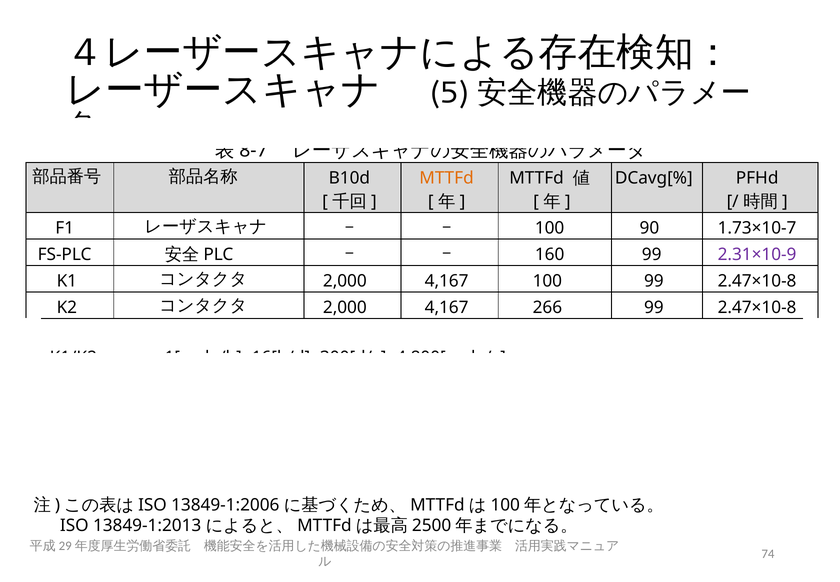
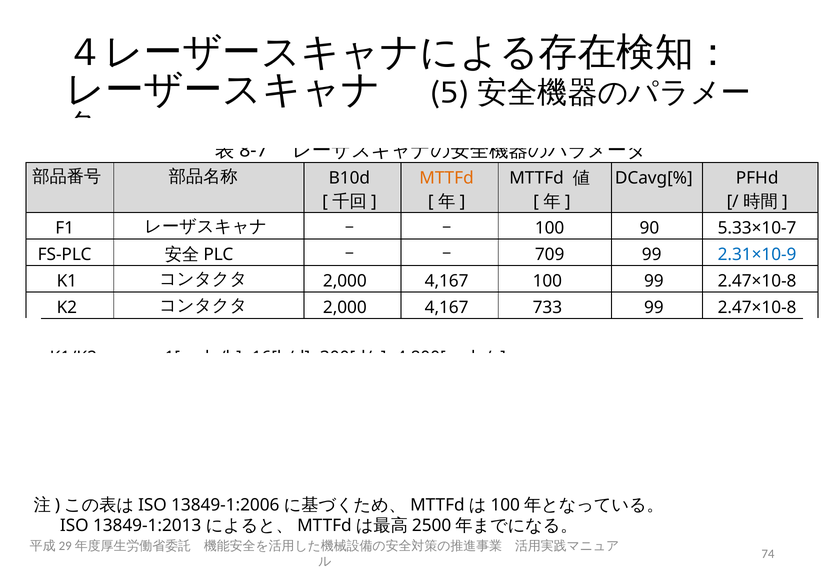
1.73×10-7: 1.73×10-7 -> 5.33×10-7
160: 160 -> 709
2.31×10-9 colour: purple -> blue
266: 266 -> 733
